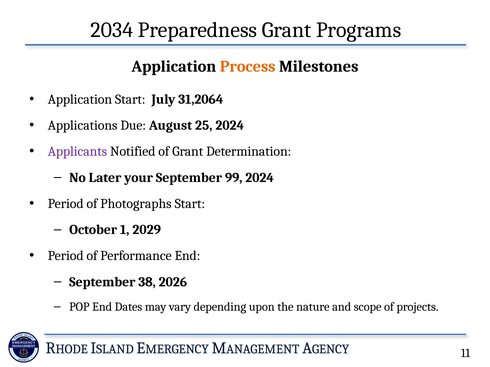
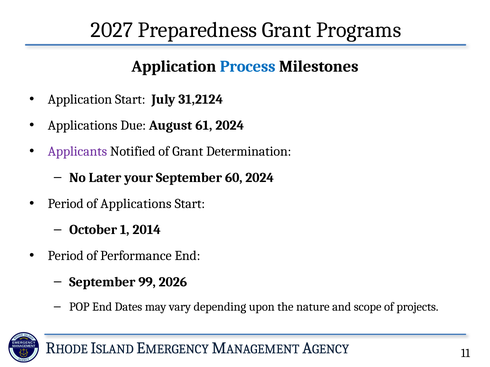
2034: 2034 -> 2027
Process colour: orange -> blue
31,2064: 31,2064 -> 31,2124
25: 25 -> 61
99: 99 -> 60
of Photographs: Photographs -> Applications
2029: 2029 -> 2014
38: 38 -> 99
